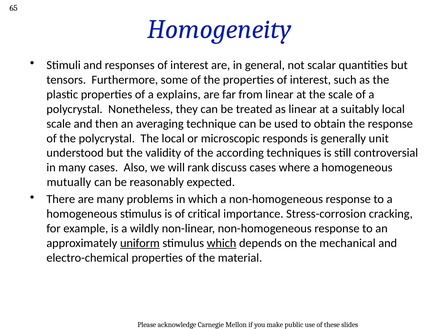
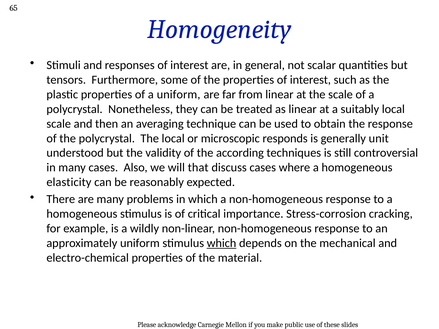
a explains: explains -> uniform
rank: rank -> that
mutually: mutually -> elasticity
uniform at (140, 243) underline: present -> none
